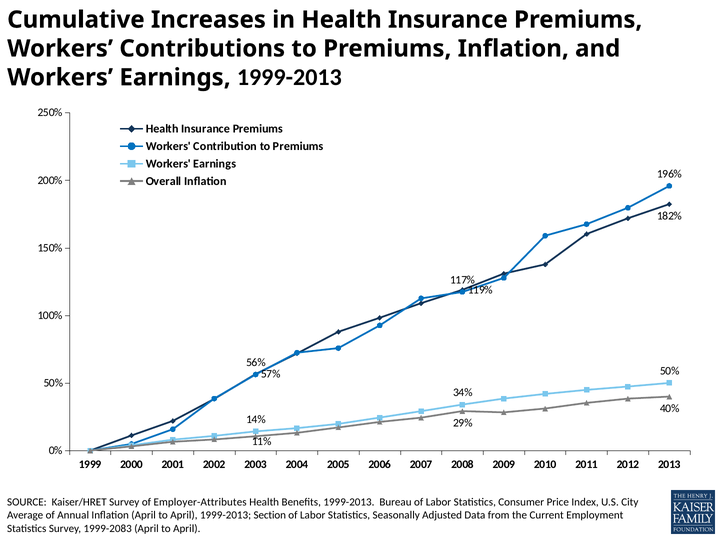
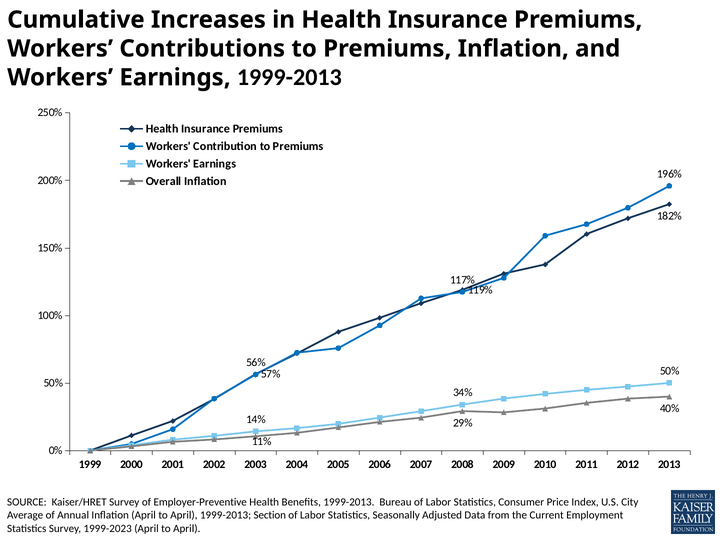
Employer-Attributes: Employer-Attributes -> Employer-Preventive
1999-2083: 1999-2083 -> 1999-2023
